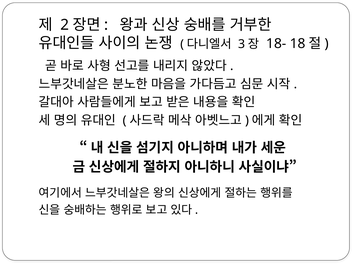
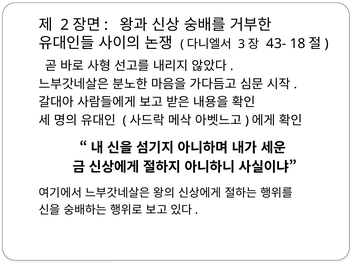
18-: 18- -> 43-
